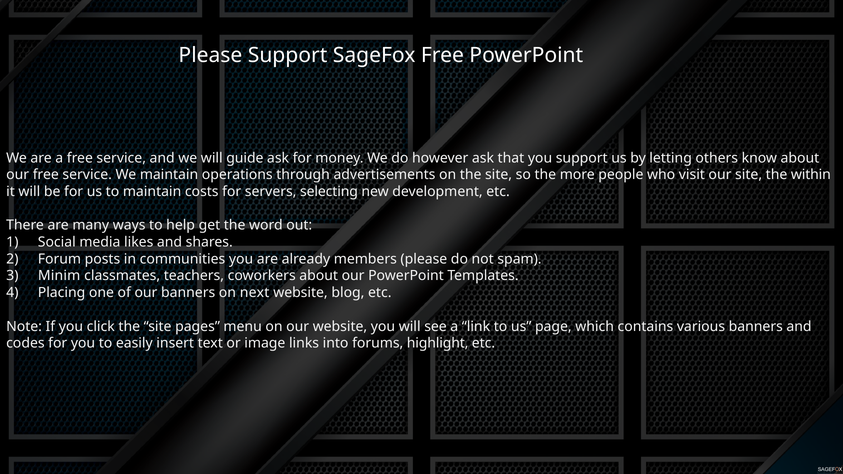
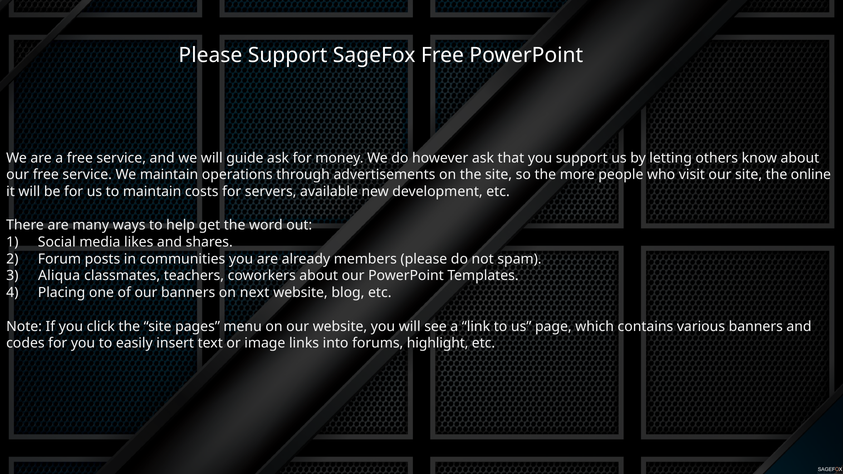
within: within -> online
selecting: selecting -> available
Minim: Minim -> Aliqua
